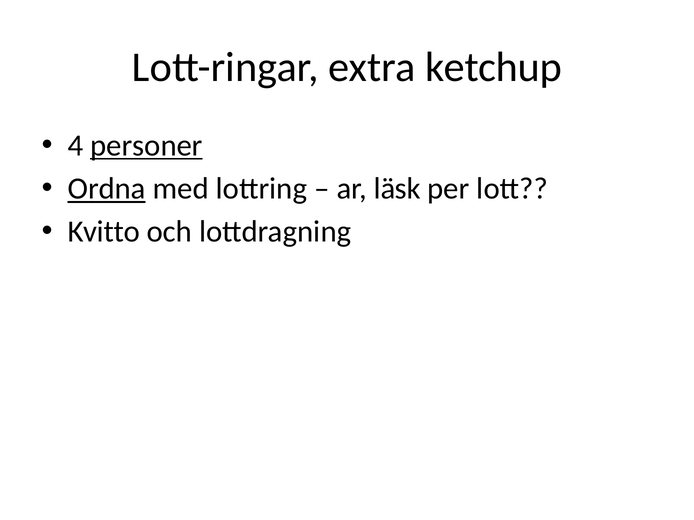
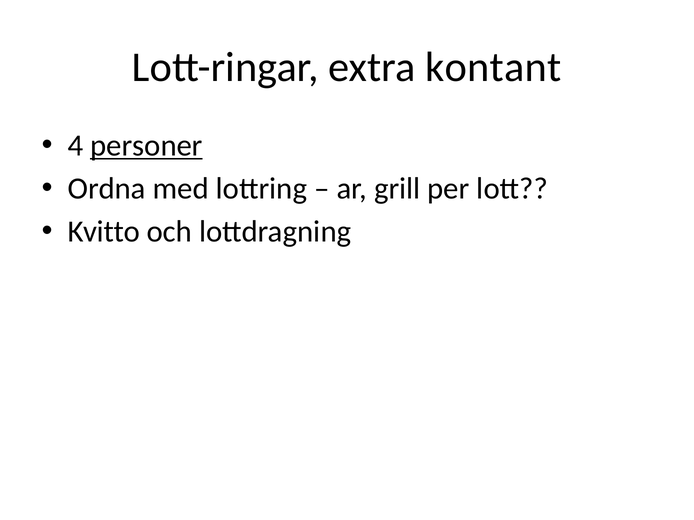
ketchup: ketchup -> kontant
Ordna underline: present -> none
läsk: läsk -> grill
